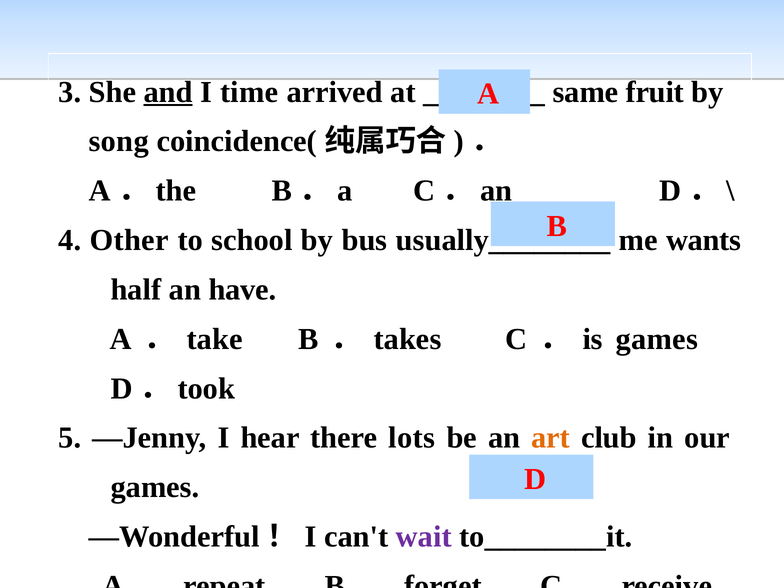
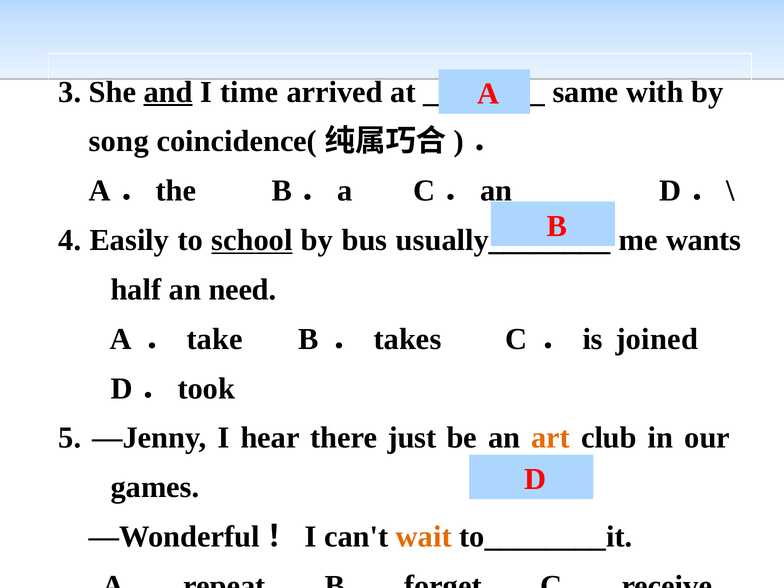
fruit: fruit -> with
Other: Other -> Easily
school underline: none -> present
have: have -> need
games at (657, 339): games -> joined
lots: lots -> just
wait colour: purple -> orange
